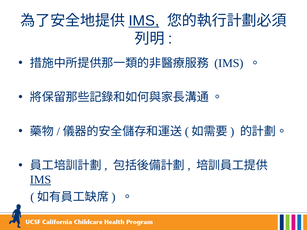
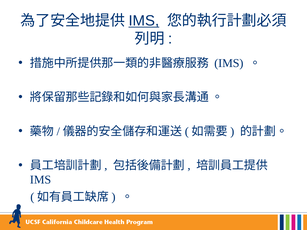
IMS at (41, 180) underline: present -> none
